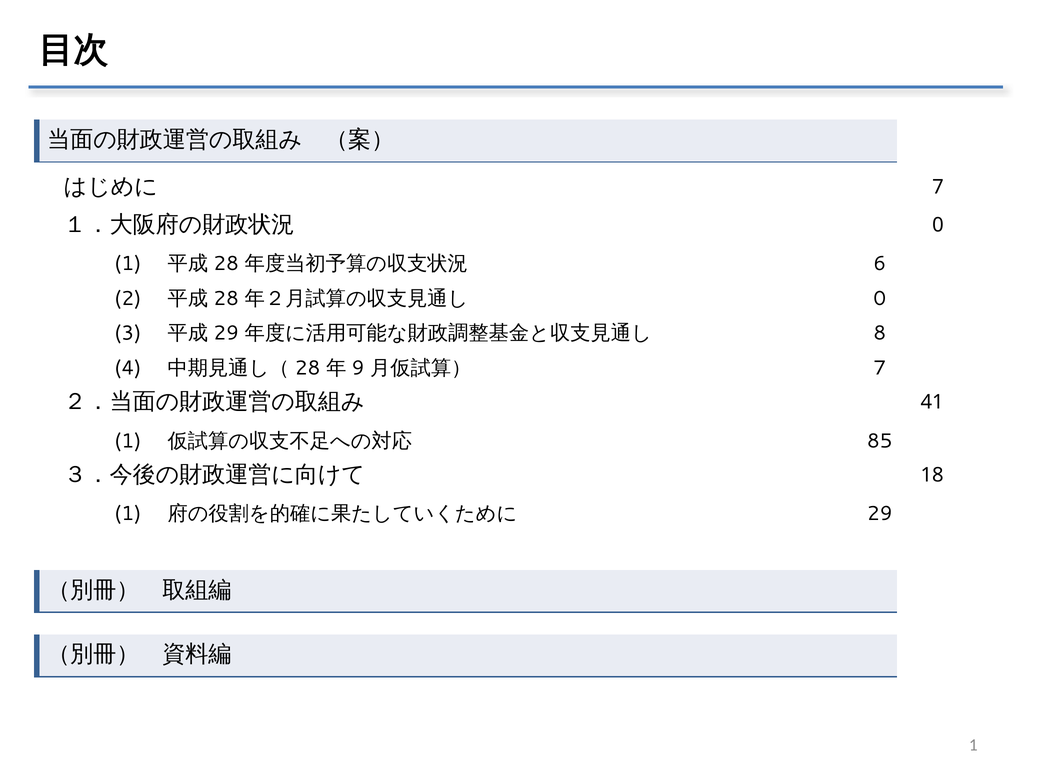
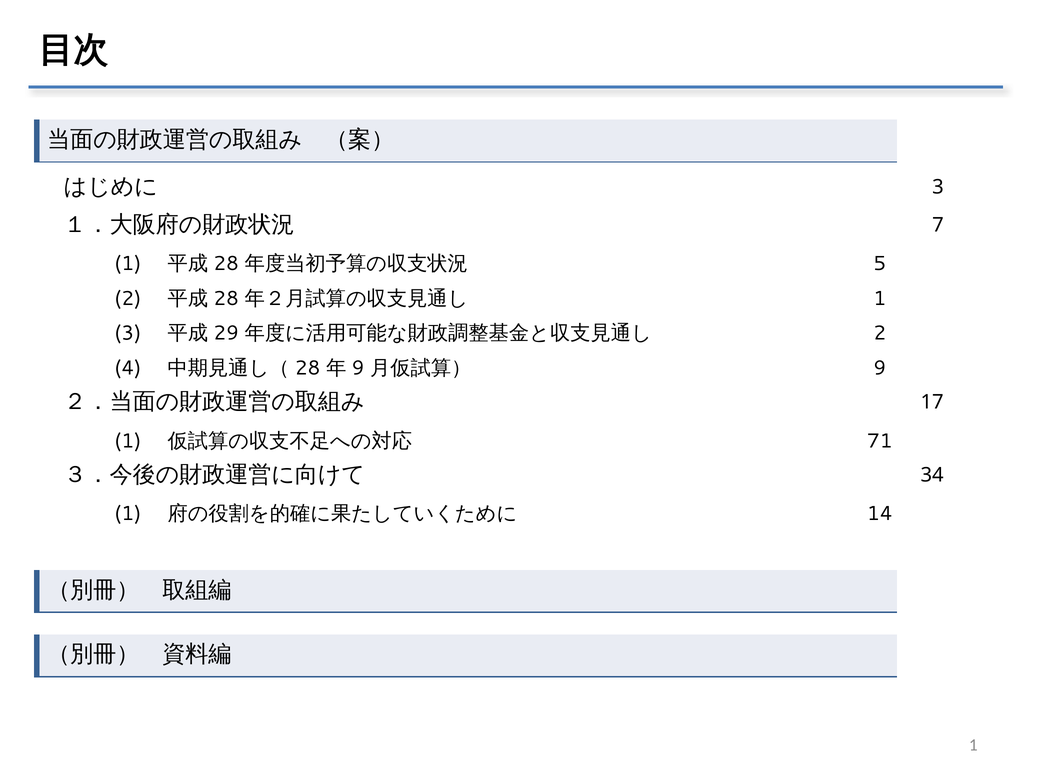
7 at (938, 187): 7 -> 3
0 at (938, 225): 0 -> 7
6: 6 -> 5
0 at (880, 299): 0 -> 1
8 at (880, 333): 8 -> 2
7 at (880, 368): 7 -> 9
41: 41 -> 17
85: 85 -> 71
18: 18 -> 34
29 at (880, 514): 29 -> 14
